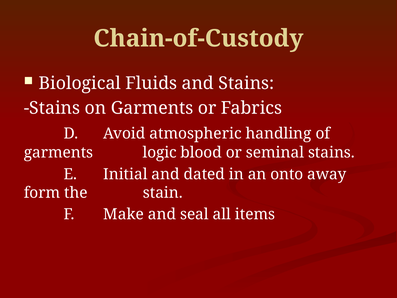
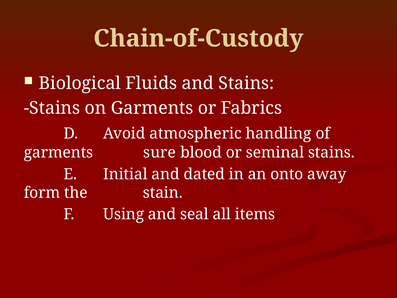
logic: logic -> sure
Make: Make -> Using
